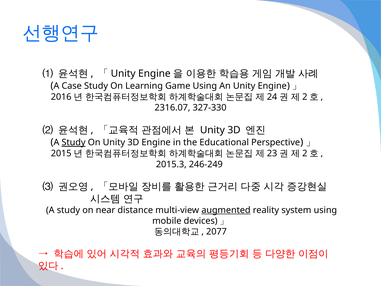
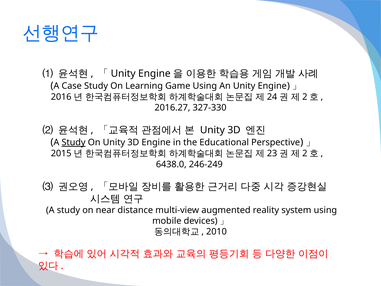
2316.07: 2316.07 -> 2016.27
2015.3: 2015.3 -> 6438.0
augmented underline: present -> none
2077: 2077 -> 2010
